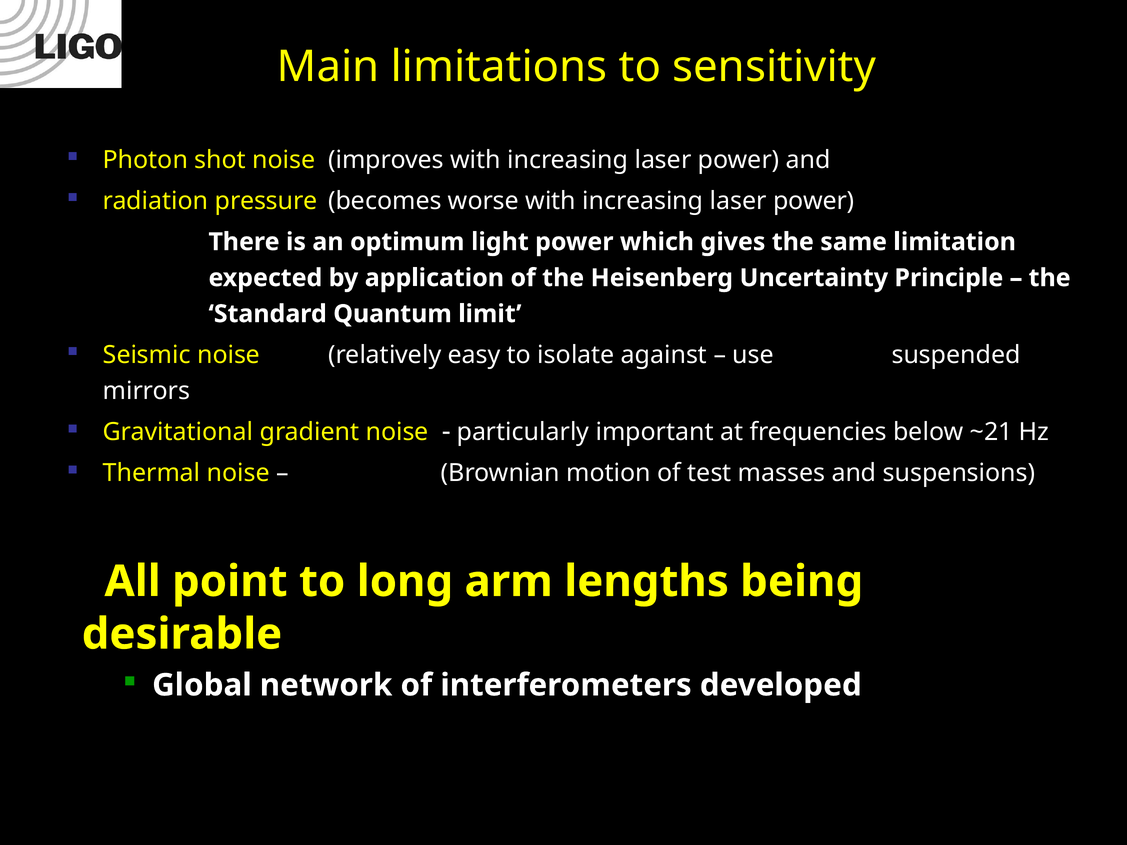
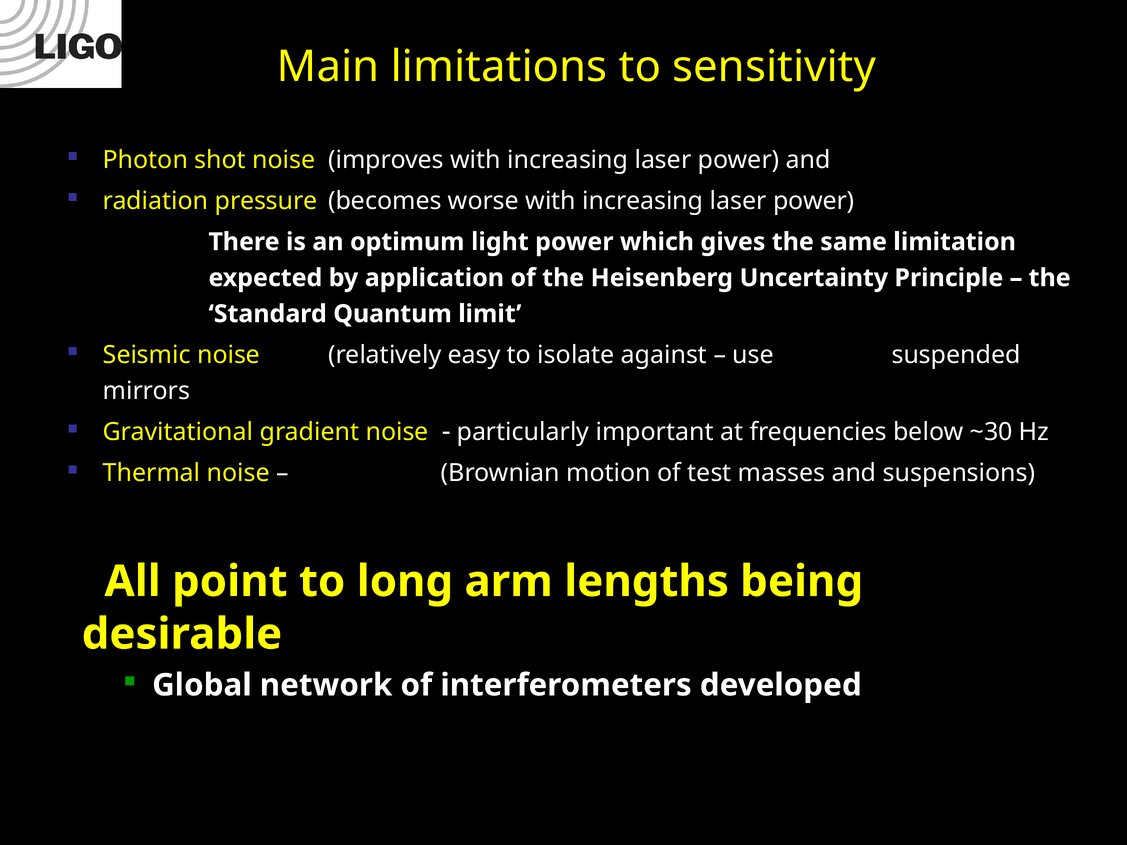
~21: ~21 -> ~30
